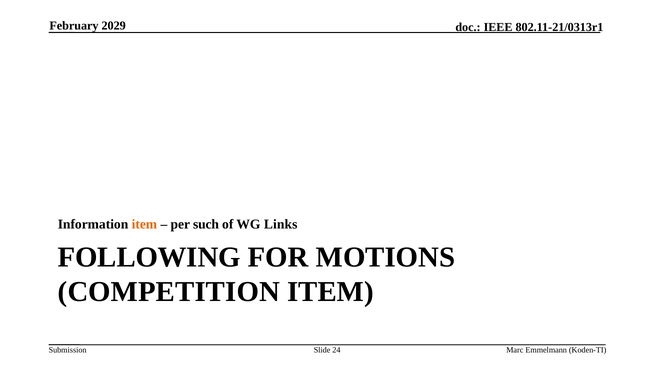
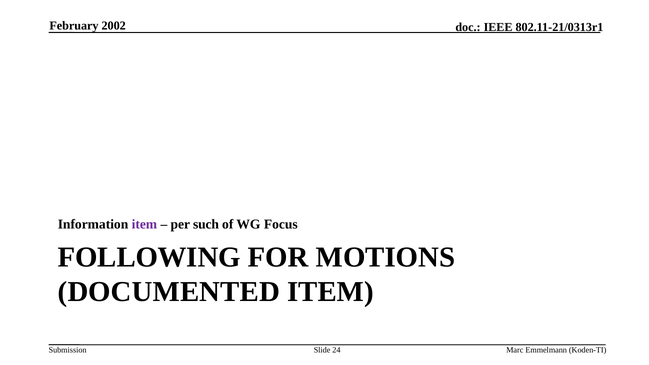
2029: 2029 -> 2002
item at (144, 224) colour: orange -> purple
Links: Links -> Focus
COMPETITION: COMPETITION -> DOCUMENTED
